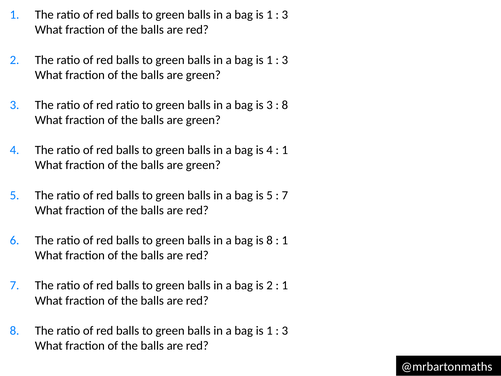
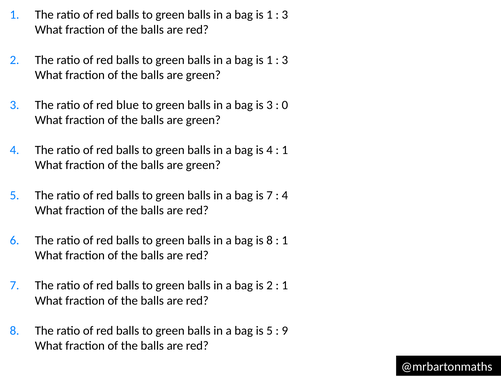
red ratio: ratio -> blue
8 at (285, 105): 8 -> 0
is 5: 5 -> 7
7 at (285, 195): 7 -> 4
1 at (270, 330): 1 -> 5
3 at (285, 330): 3 -> 9
